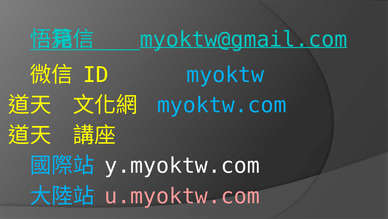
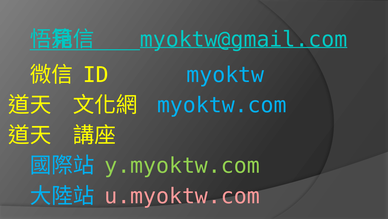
y.myoktw.com colour: white -> light green
